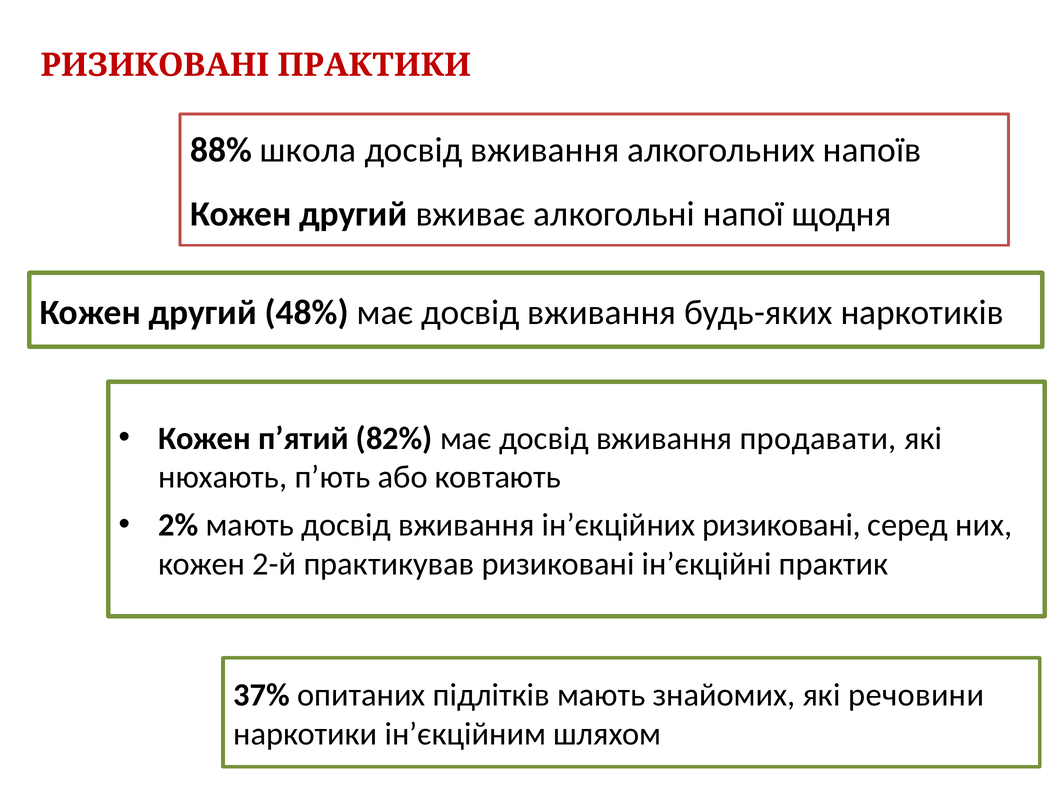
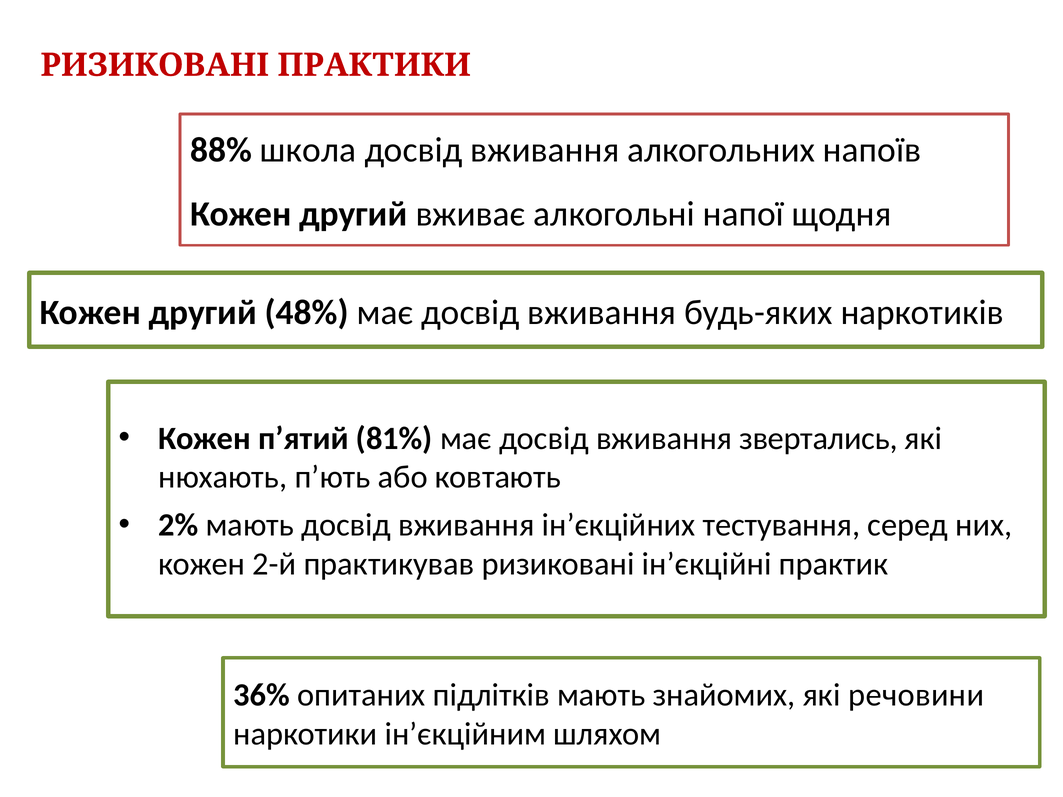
82%: 82% -> 81%
продавати: продавати -> звертались
ін’єкційних ризиковані: ризиковані -> тестування
37%: 37% -> 36%
